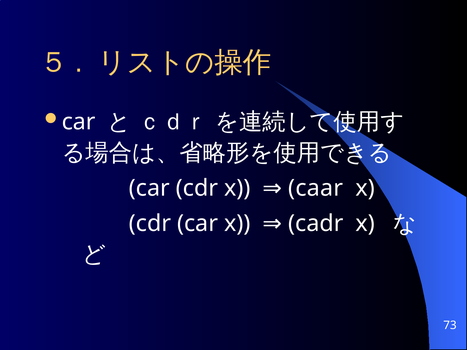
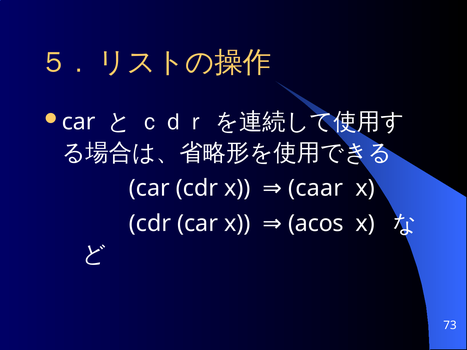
cadr: cadr -> acos
